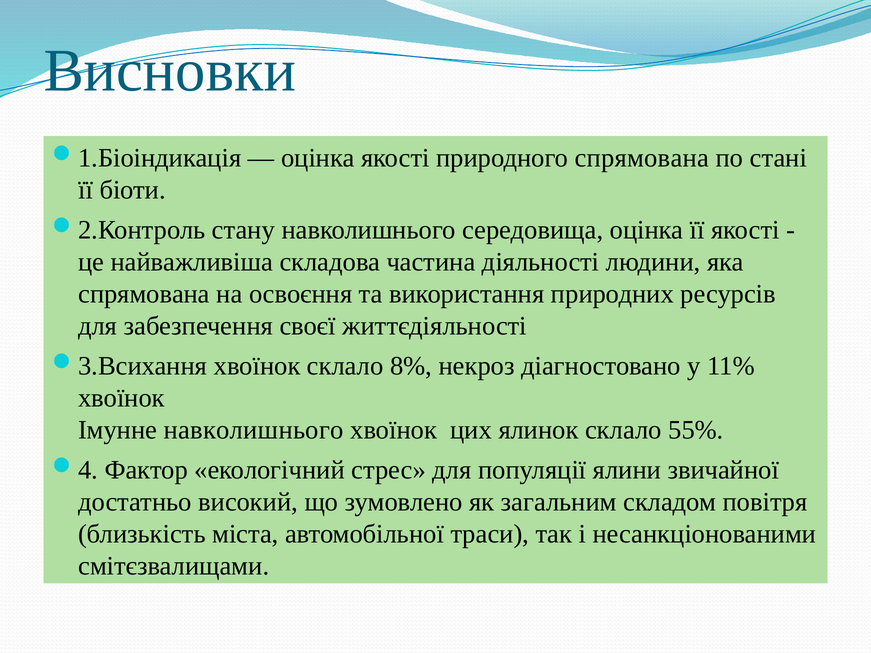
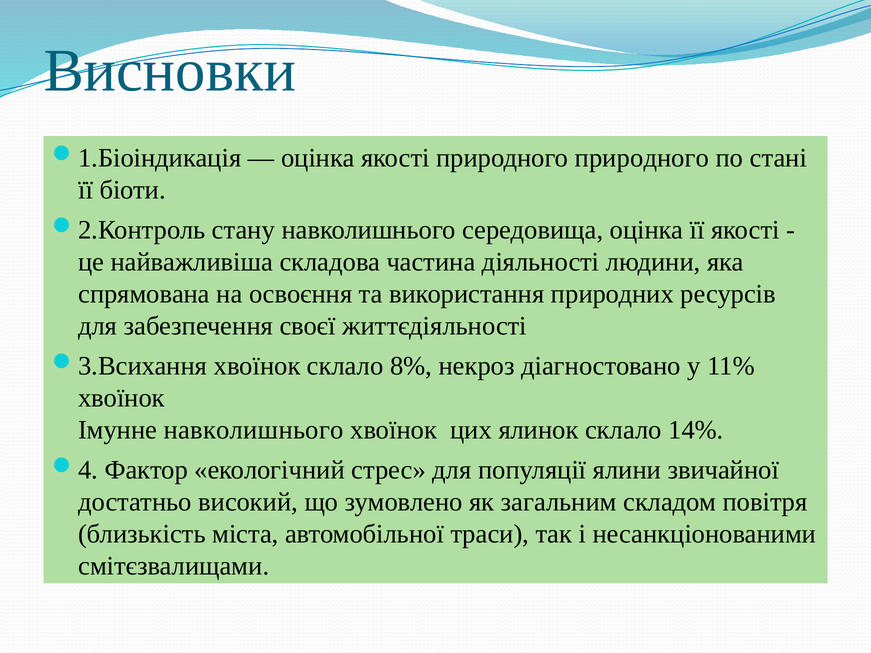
природного спрямована: спрямована -> природного
55%: 55% -> 14%
